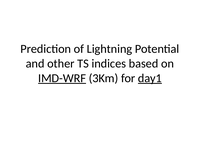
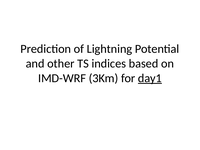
IMD-WRF underline: present -> none
